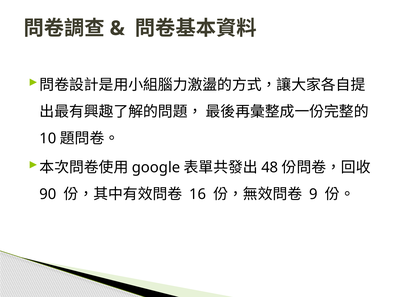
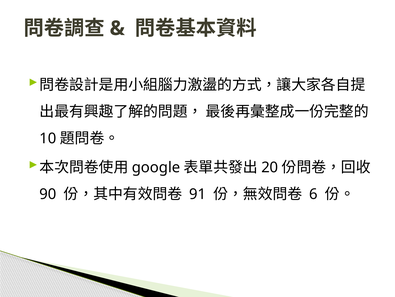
48: 48 -> 20
16: 16 -> 91
9: 9 -> 6
